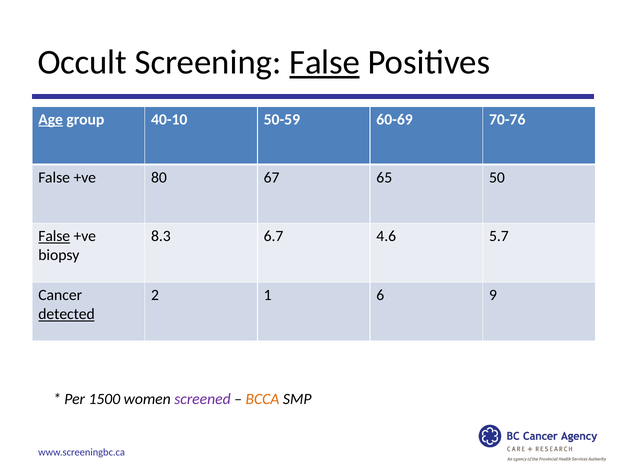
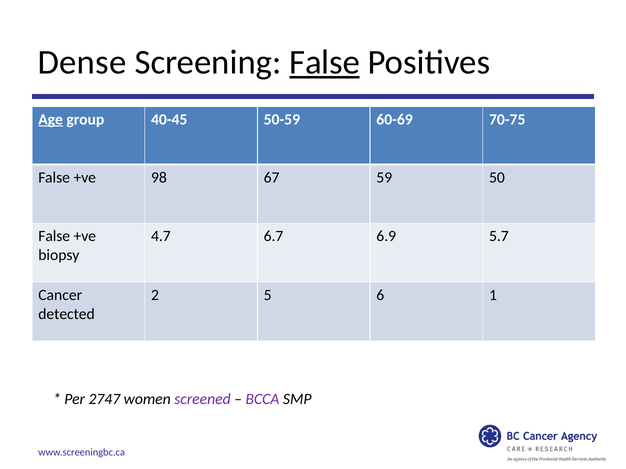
Occult: Occult -> Dense
40-10: 40-10 -> 40-45
70-76: 70-76 -> 70-75
80: 80 -> 98
65: 65 -> 59
False at (54, 236) underline: present -> none
8.3: 8.3 -> 4.7
4.6: 4.6 -> 6.9
1: 1 -> 5
9: 9 -> 1
detected underline: present -> none
1500: 1500 -> 2747
BCCA colour: orange -> purple
